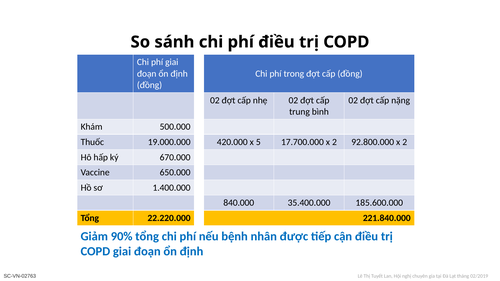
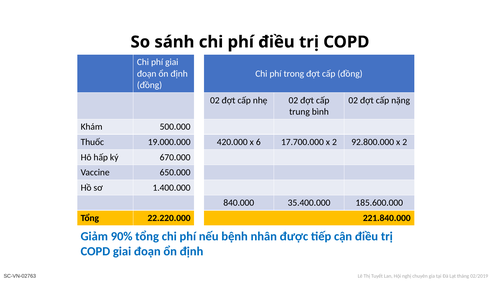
5: 5 -> 6
